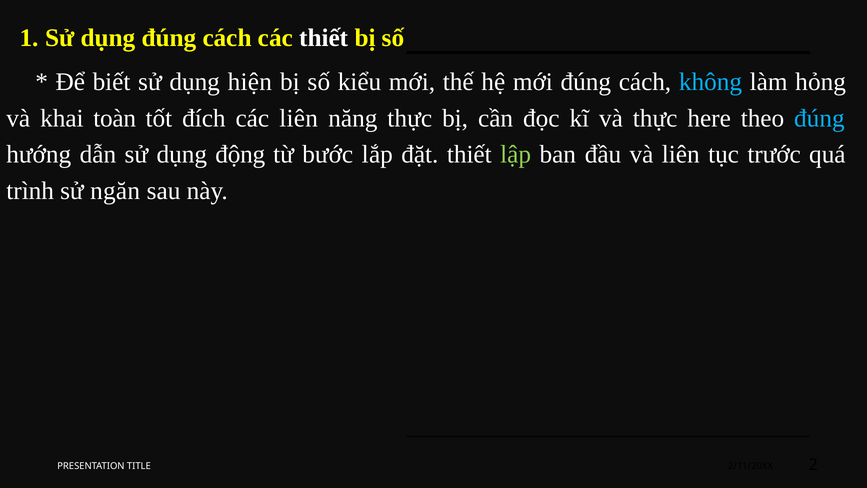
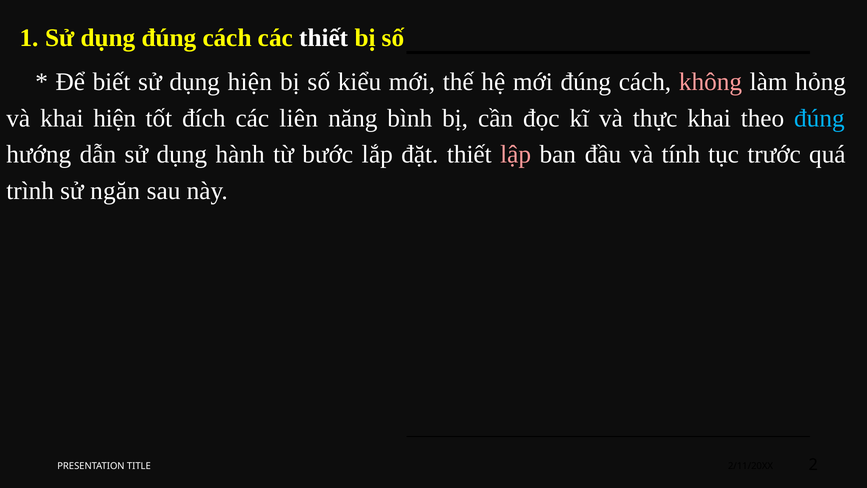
không colour: light blue -> pink
khai toàn: toàn -> hiện
năng thực: thực -> bình
thực here: here -> khai
động: động -> hành
lập colour: light green -> pink
và liên: liên -> tính
